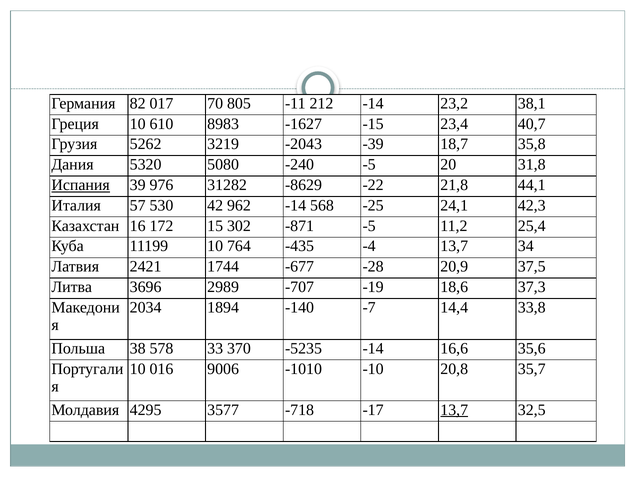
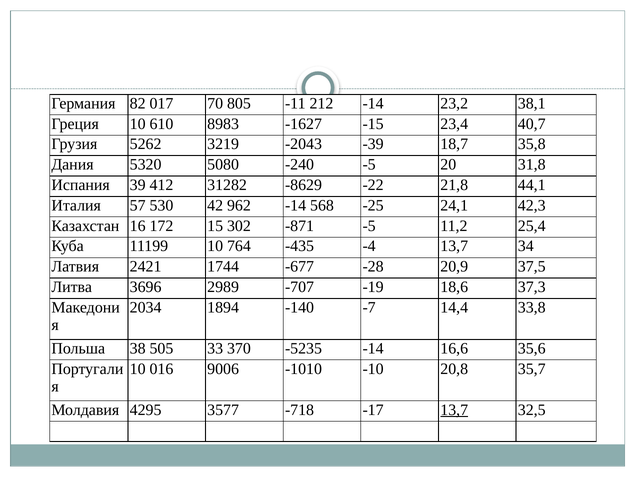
Испания underline: present -> none
976: 976 -> 412
578: 578 -> 505
